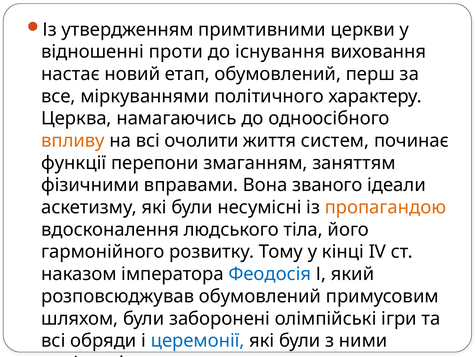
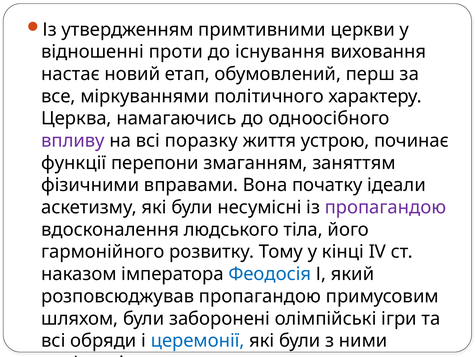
впливу colour: orange -> purple
очолити: очолити -> поразку
систем: систем -> устрою
званого: званого -> початку
пропагандою at (385, 207) colour: orange -> purple
розповсюджував обумовлений: обумовлений -> пропагандою
